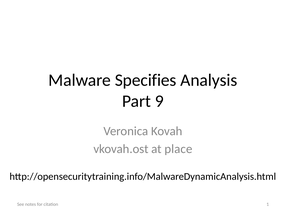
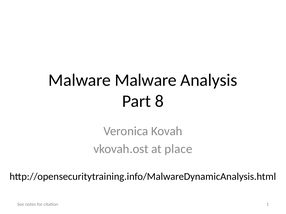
Malware Specifies: Specifies -> Malware
9: 9 -> 8
